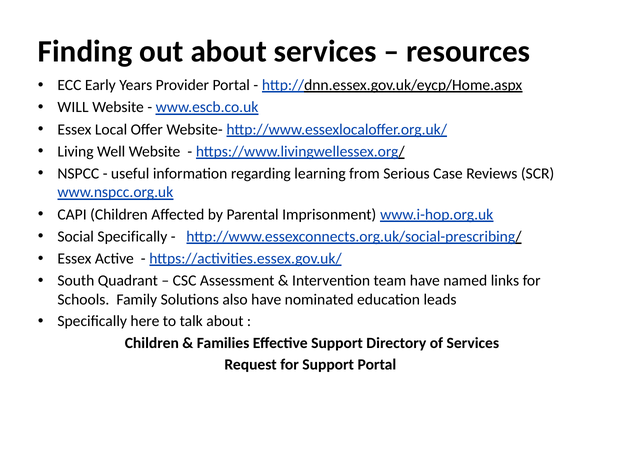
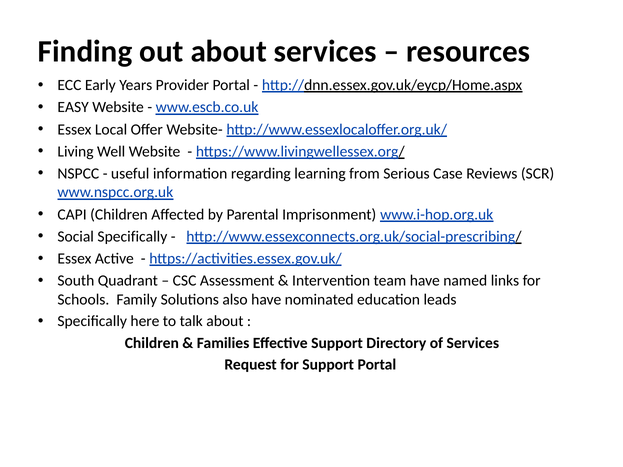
WILL: WILL -> EASY
